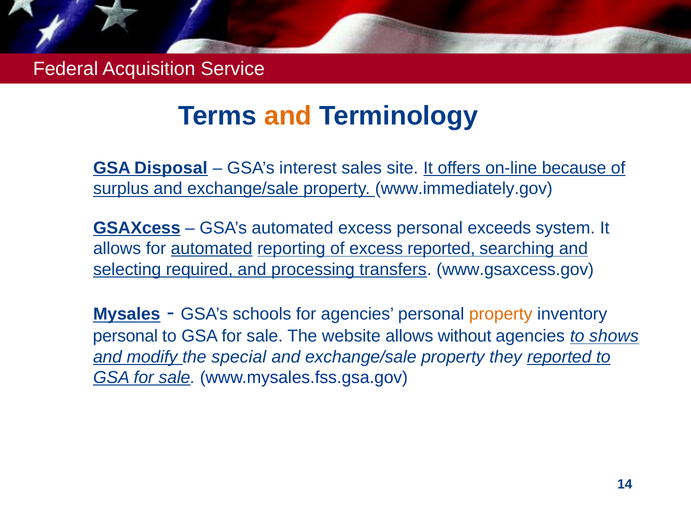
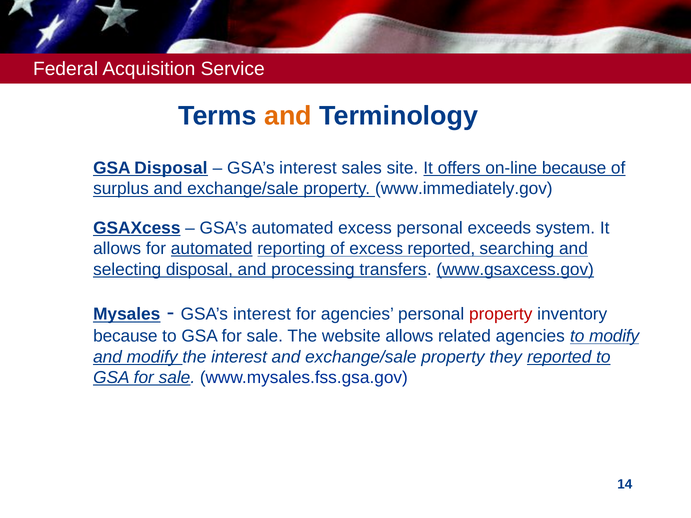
selecting required: required -> disposal
www.gsaxcess.gov underline: none -> present
schools at (262, 314): schools -> interest
property at (501, 314) colour: orange -> red
personal at (125, 336): personal -> because
without: without -> related
to shows: shows -> modify
the special: special -> interest
